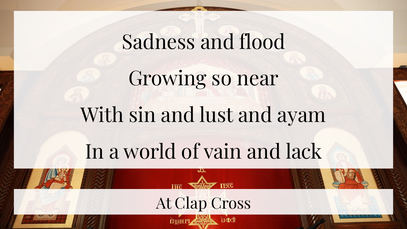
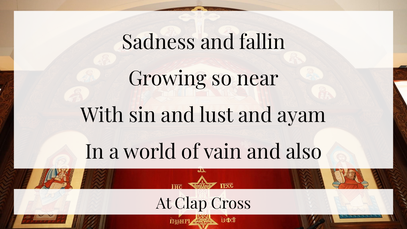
flood: flood -> fallin
lack: lack -> also
